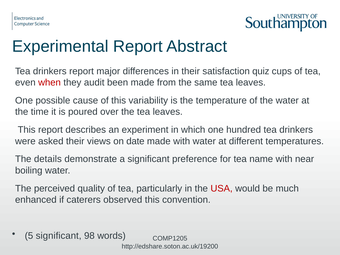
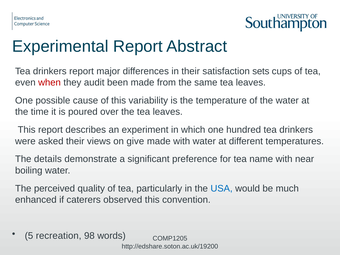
quiz: quiz -> sets
date: date -> give
USA colour: red -> blue
5 significant: significant -> recreation
